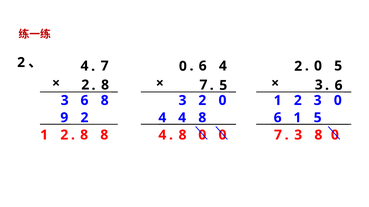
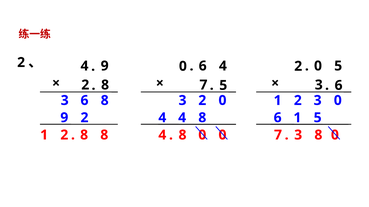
4 7: 7 -> 9
